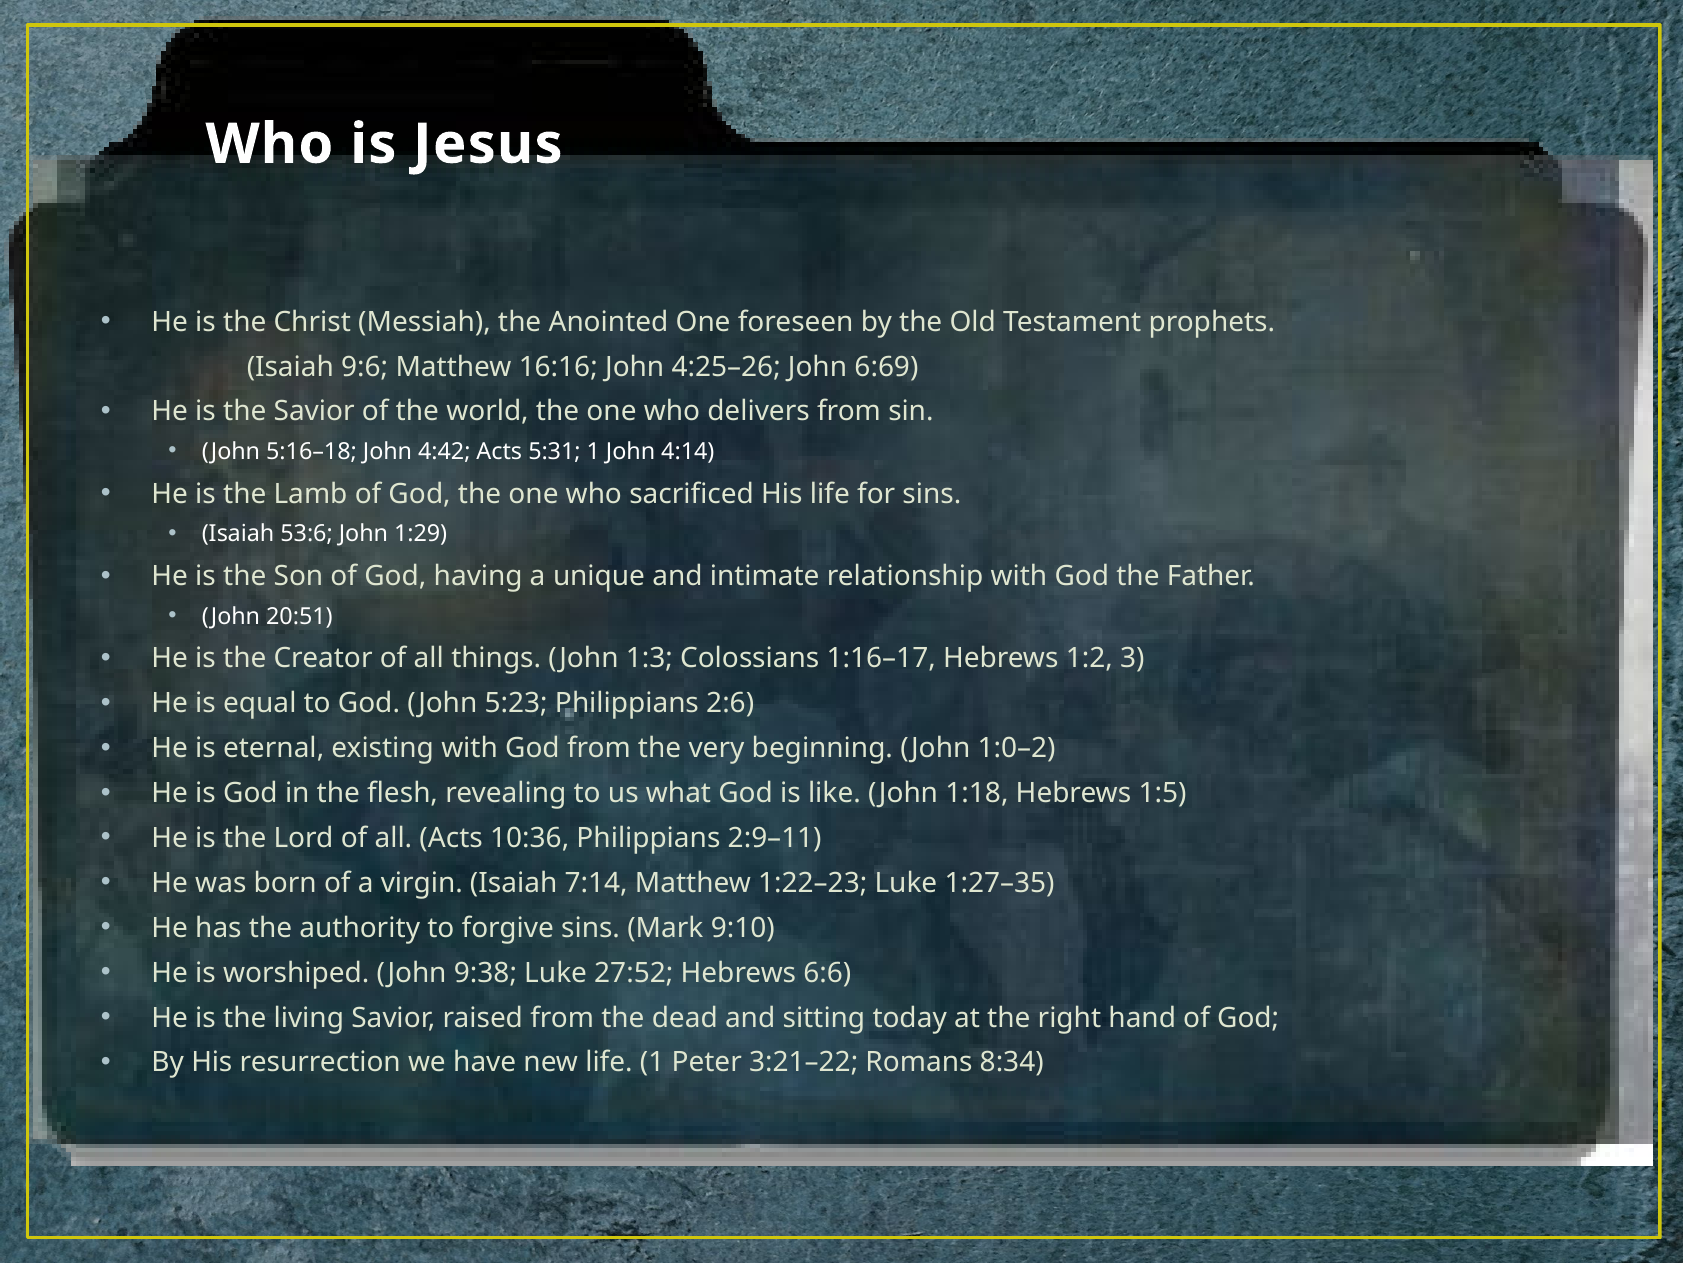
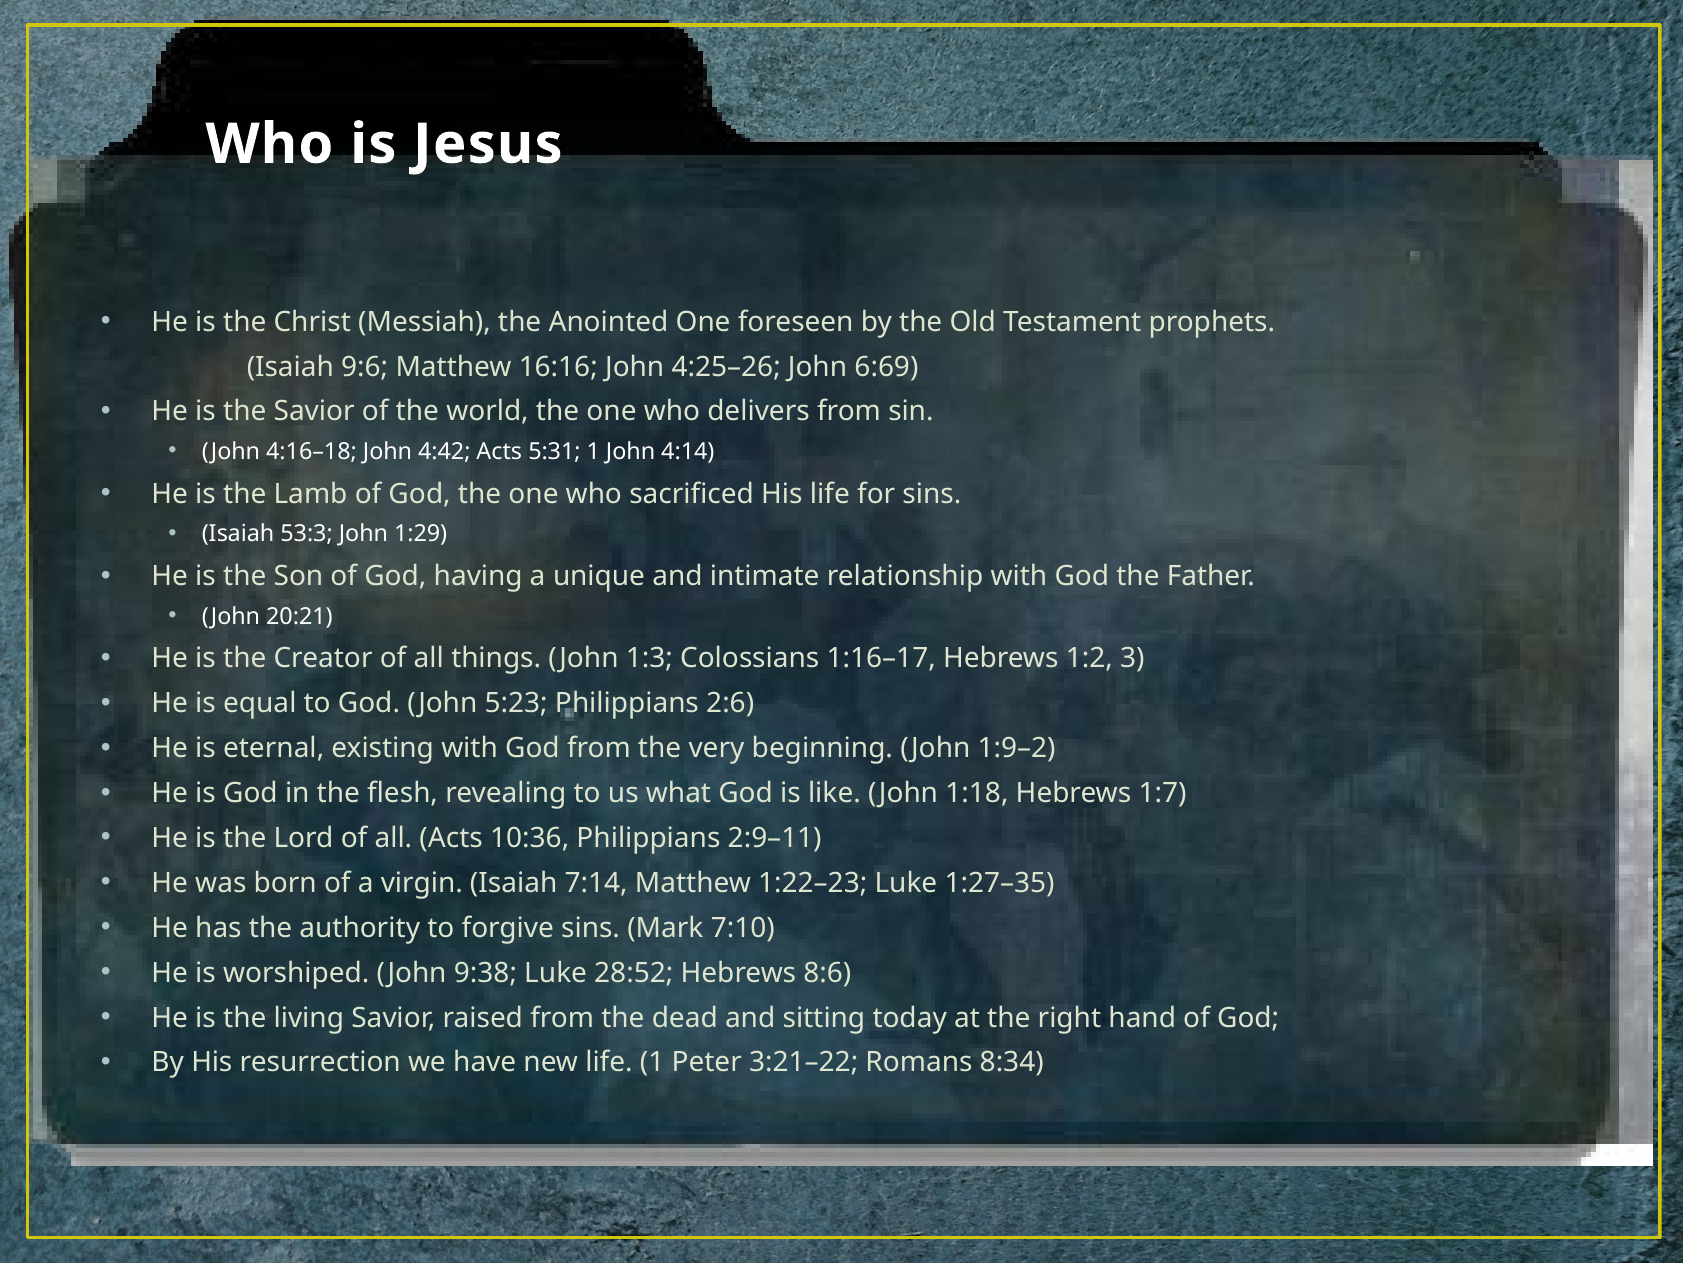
5:16–18: 5:16–18 -> 4:16–18
53:6: 53:6 -> 53:3
20:51: 20:51 -> 20:21
1:0–2: 1:0–2 -> 1:9–2
1:5: 1:5 -> 1:7
9:10: 9:10 -> 7:10
27:52: 27:52 -> 28:52
6:6: 6:6 -> 8:6
